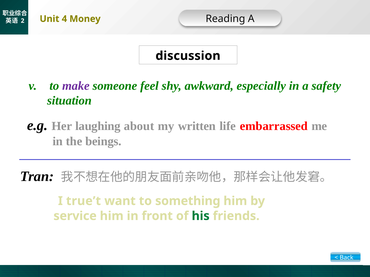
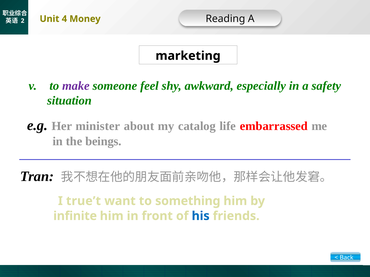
discussion: discussion -> marketing
laughing: laughing -> minister
written: written -> catalog
service: service -> infinite
his colour: green -> blue
